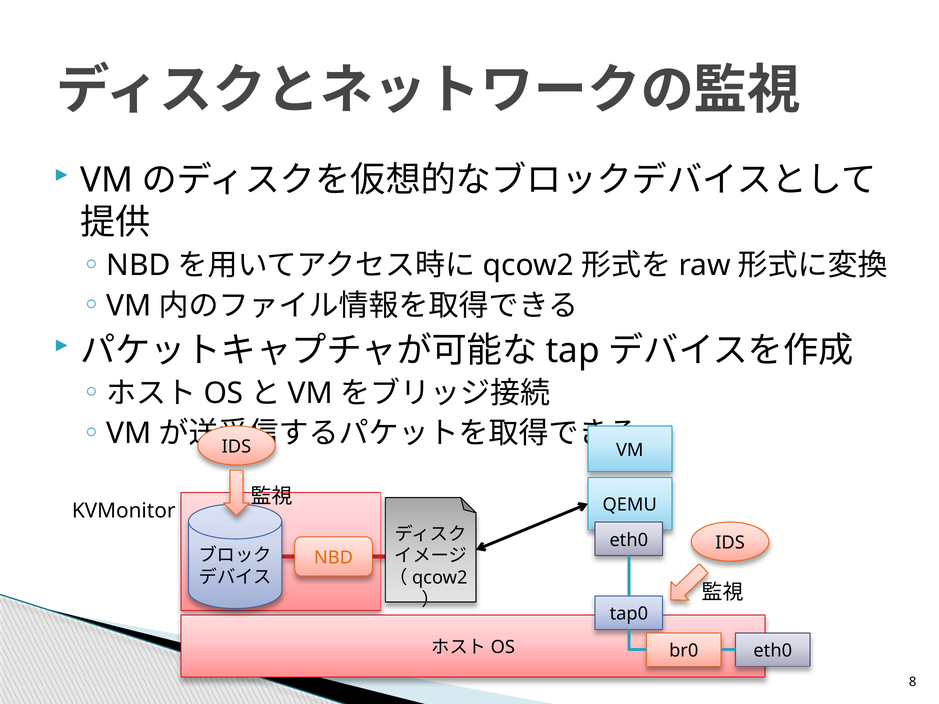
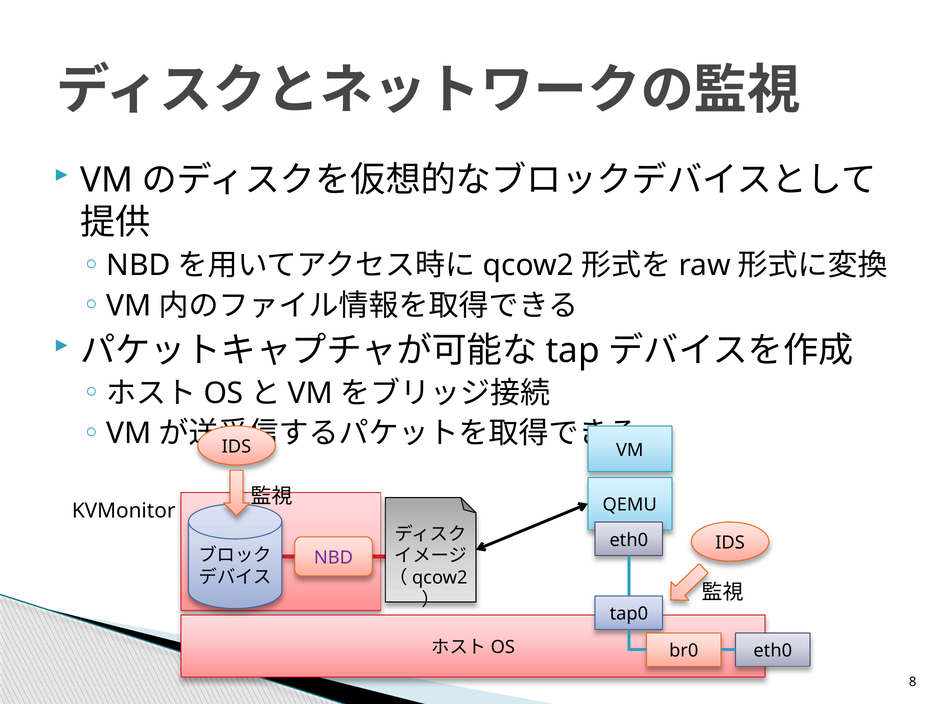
NBD at (333, 558) colour: orange -> purple
